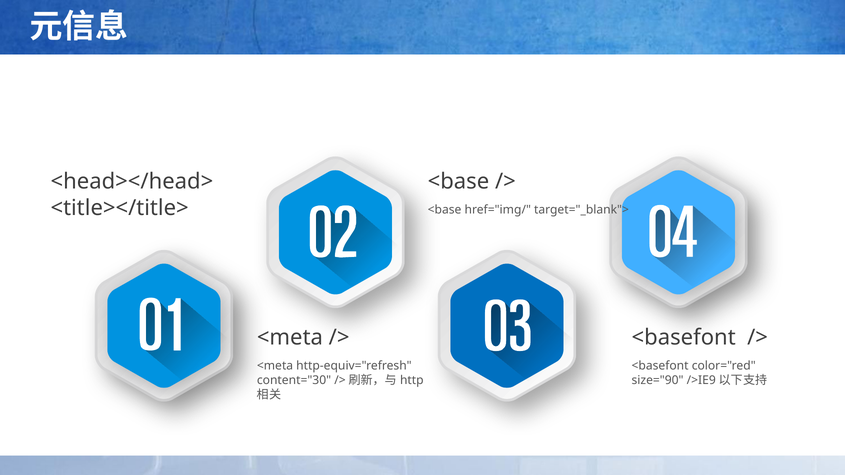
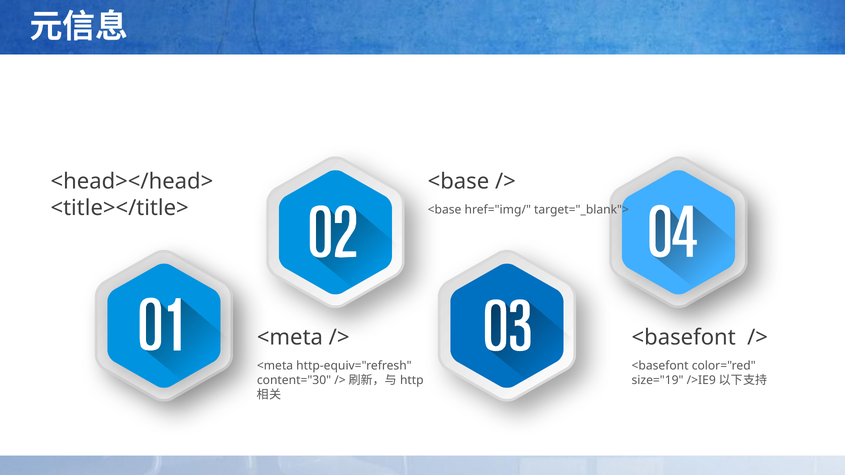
size="90: size="90 -> size="19
